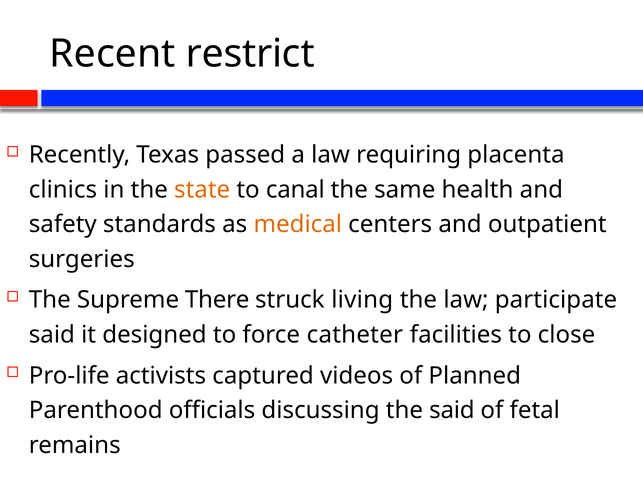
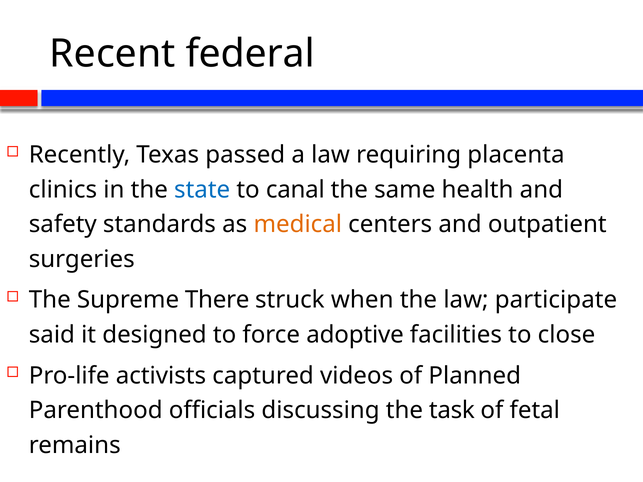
restrict: restrict -> federal
state colour: orange -> blue
living: living -> when
catheter: catheter -> adoptive
the said: said -> task
